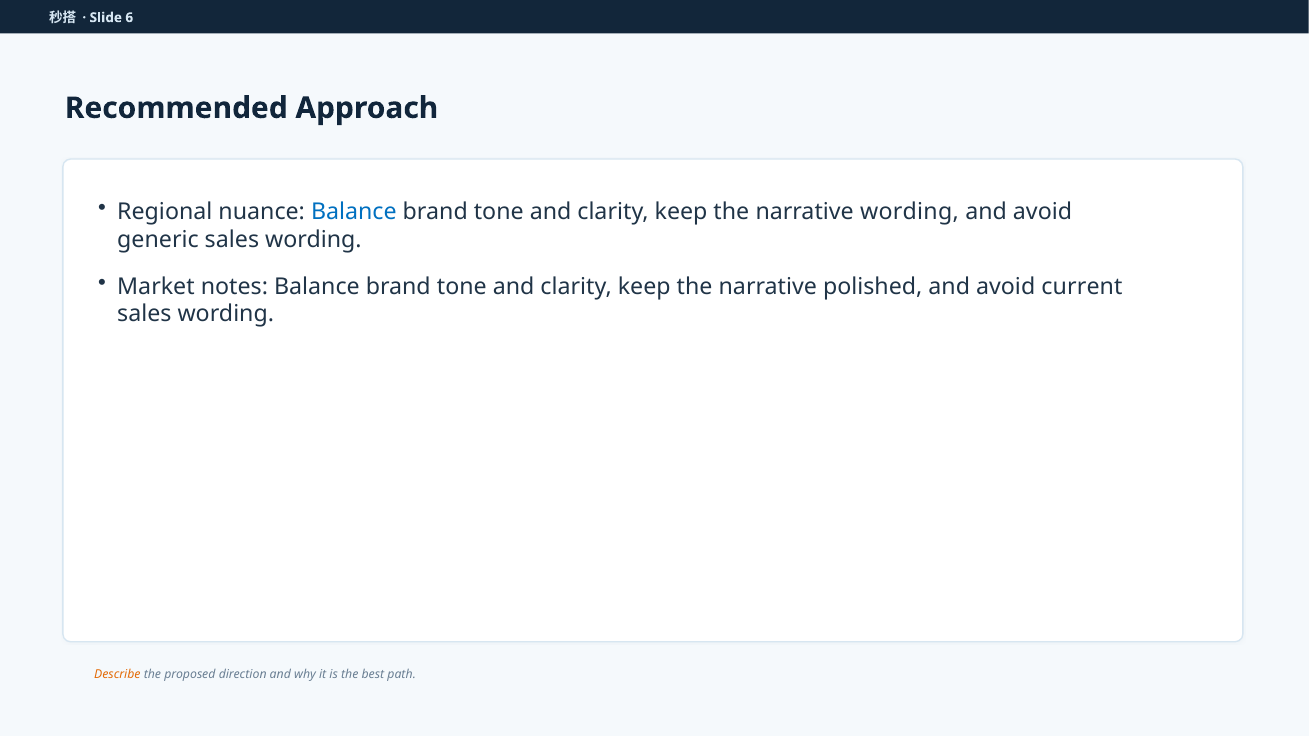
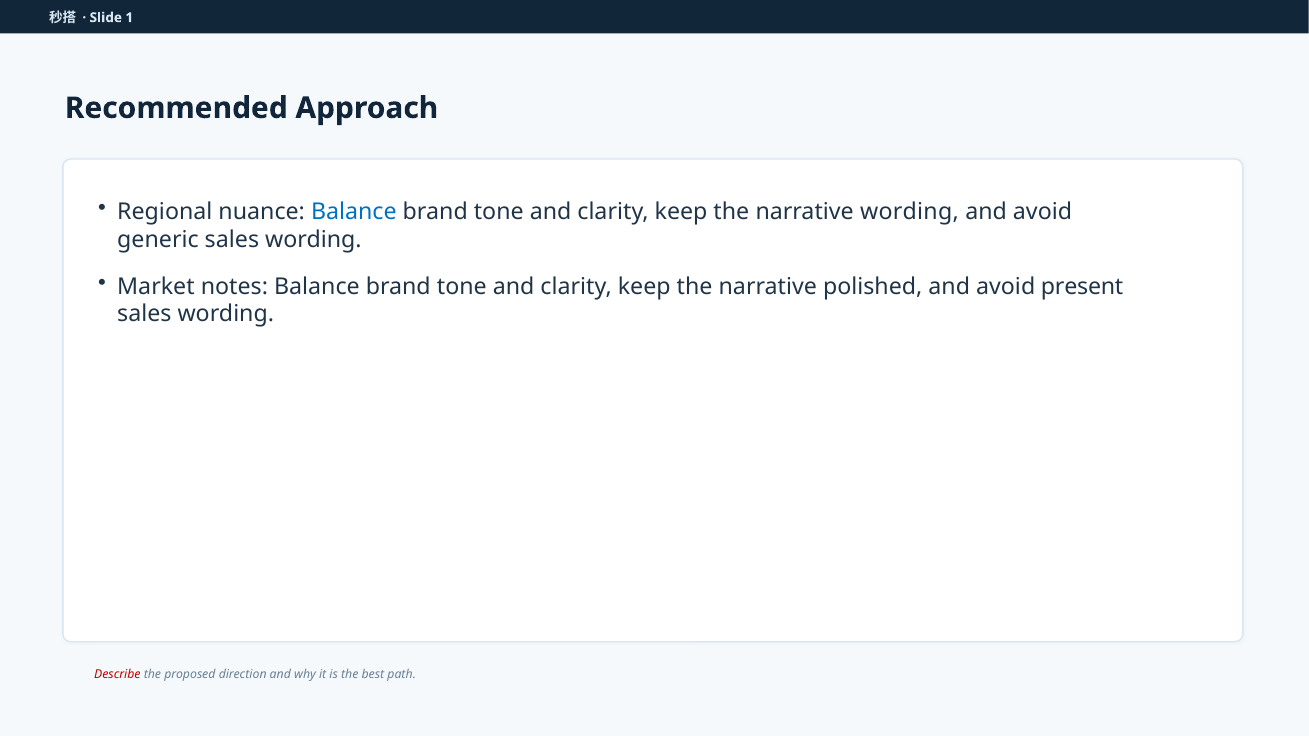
6: 6 -> 1
current: current -> present
Describe colour: orange -> red
